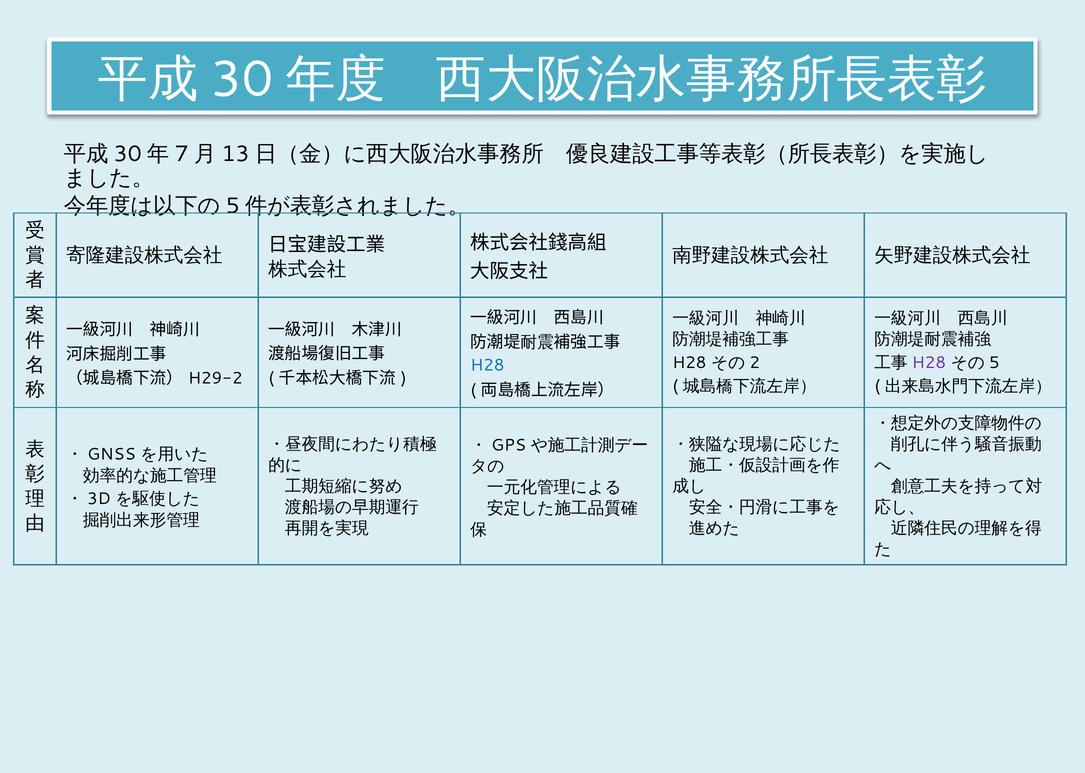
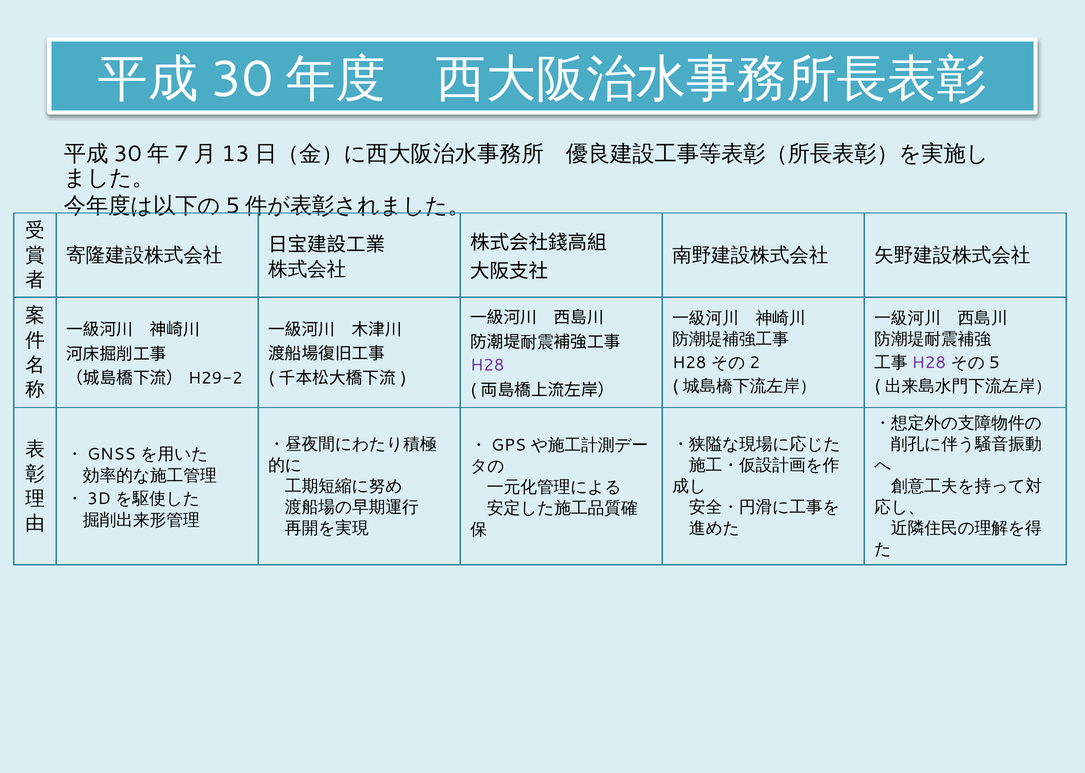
H28 at (487, 365) colour: blue -> purple
